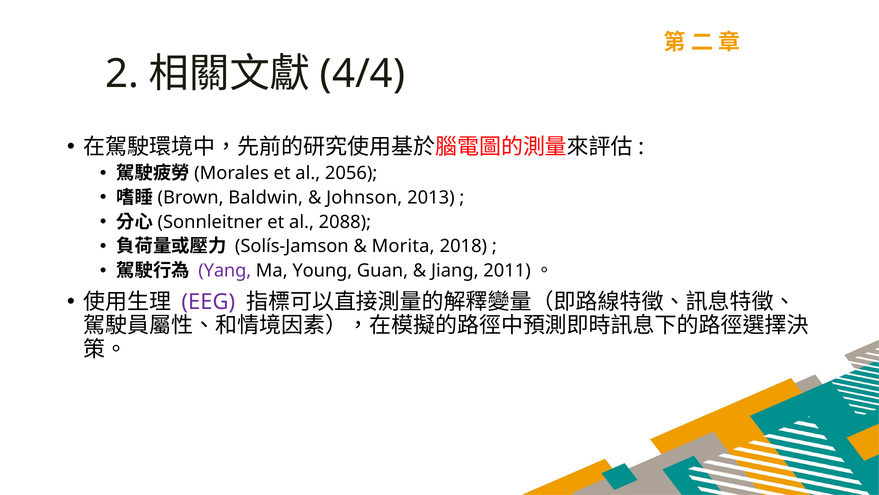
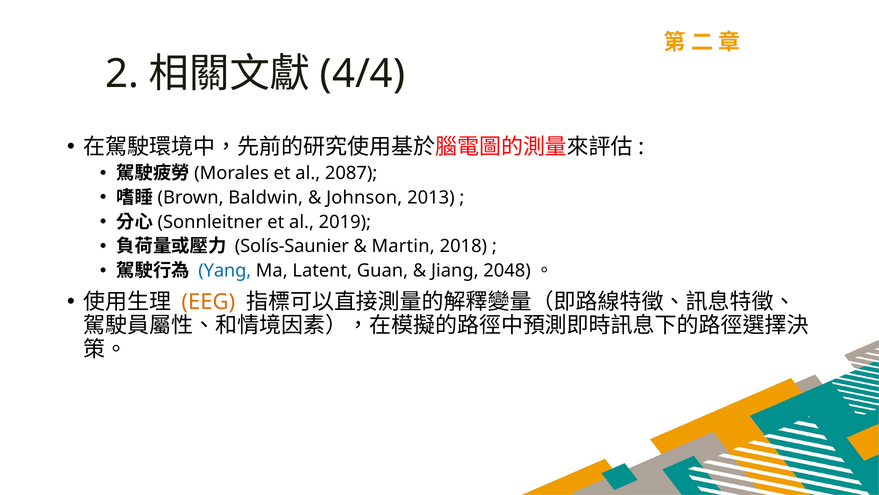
2056: 2056 -> 2087
2088: 2088 -> 2019
Solís-Jamson: Solís-Jamson -> Solís-Saunier
Morita: Morita -> Martin
Yang colour: purple -> blue
Young: Young -> Latent
2011: 2011 -> 2048
EEG colour: purple -> orange
